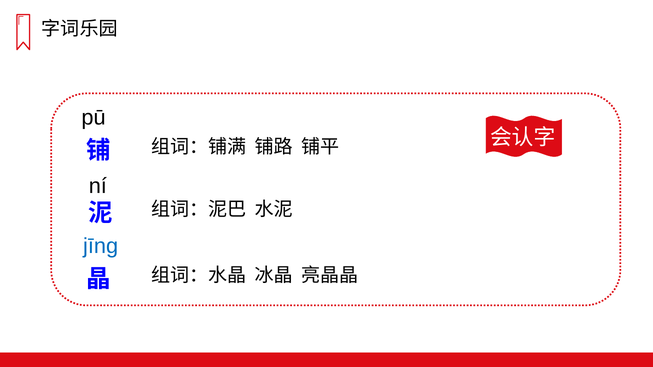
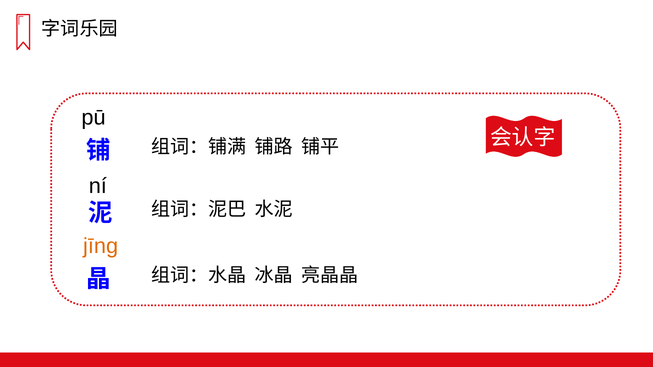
jīnɡ colour: blue -> orange
